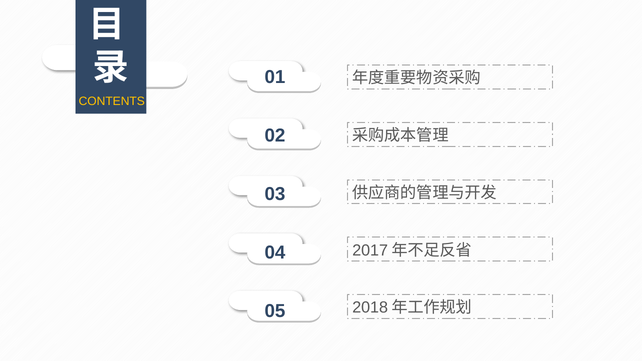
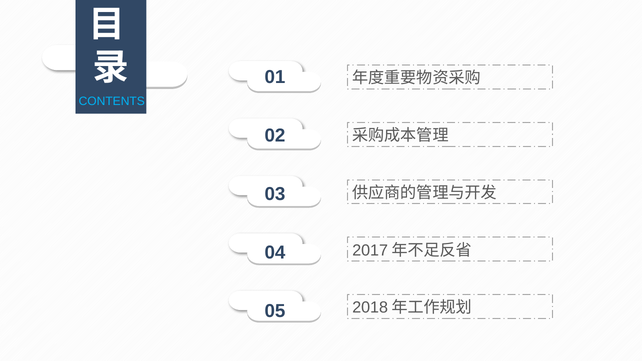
CONTENTS colour: yellow -> light blue
